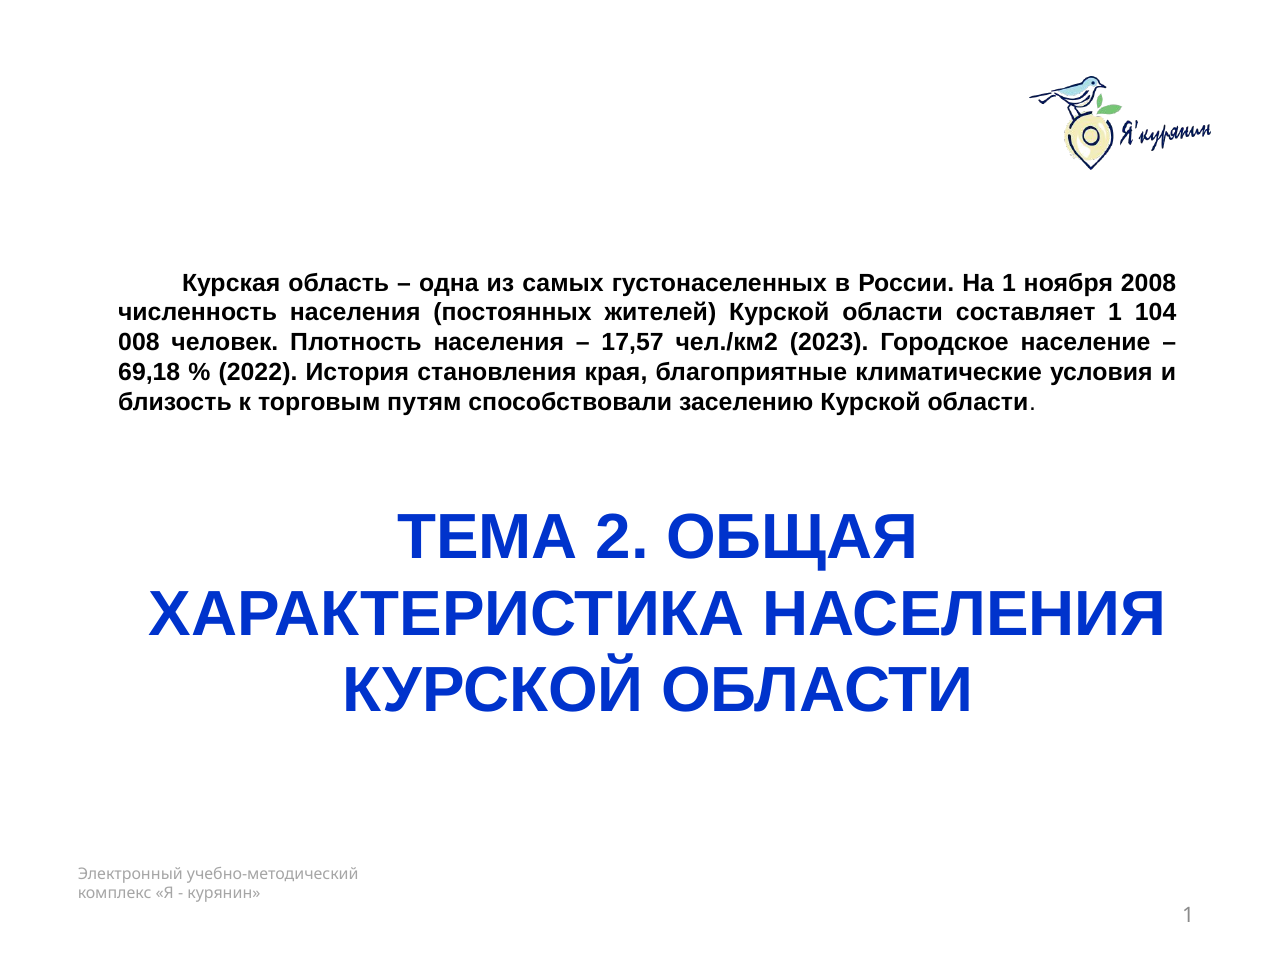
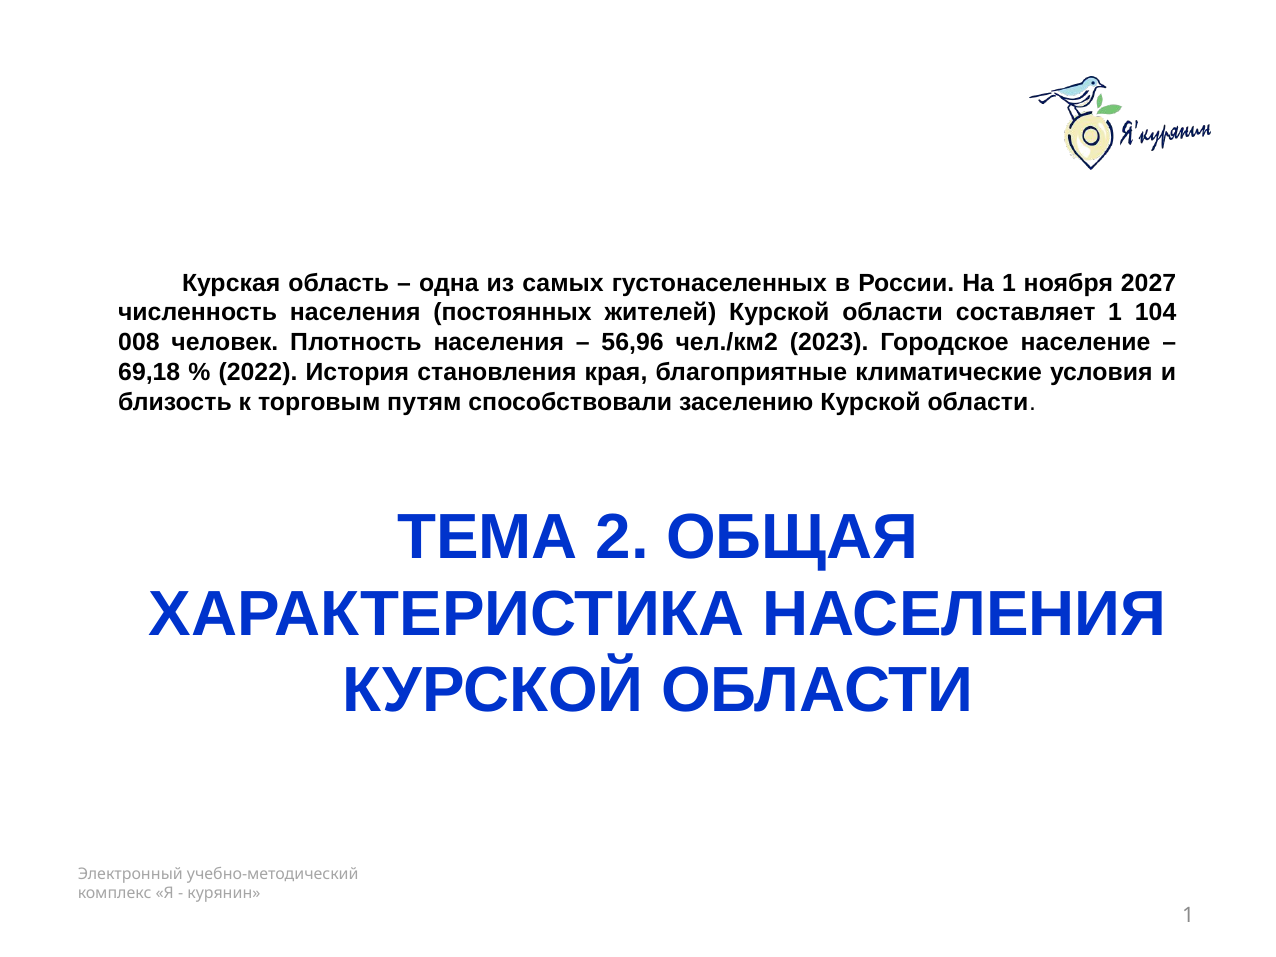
2008: 2008 -> 2027
17,57: 17,57 -> 56,96
